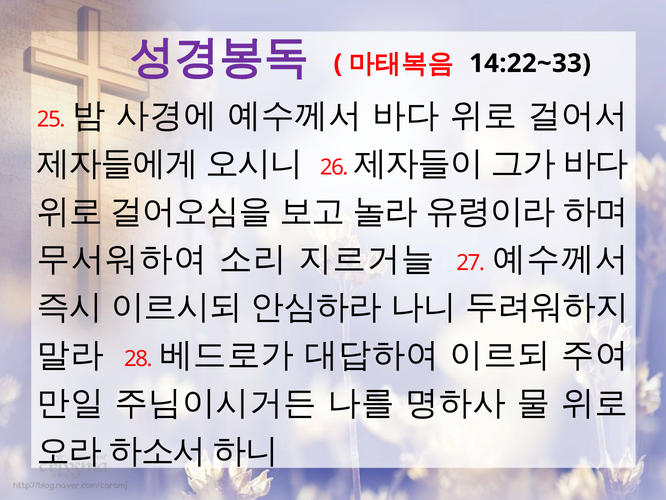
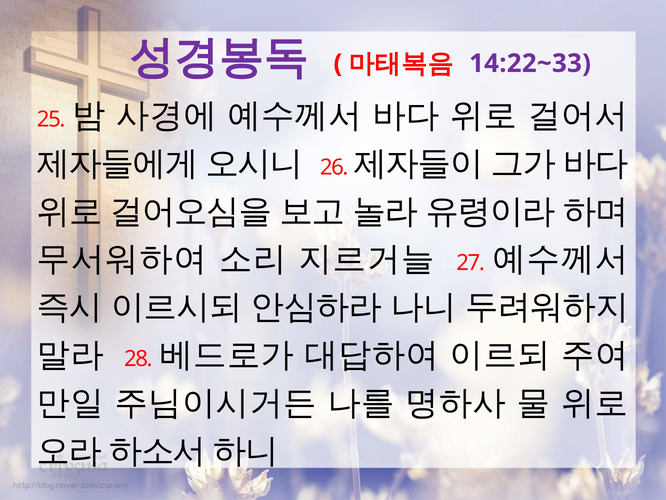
14:22~33 colour: black -> purple
